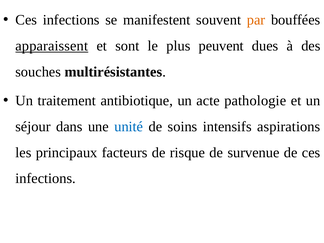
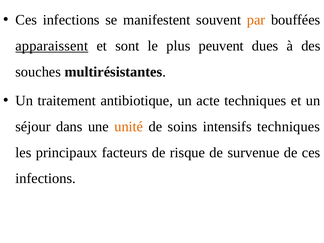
acte pathologie: pathologie -> techniques
unité colour: blue -> orange
intensifs aspirations: aspirations -> techniques
